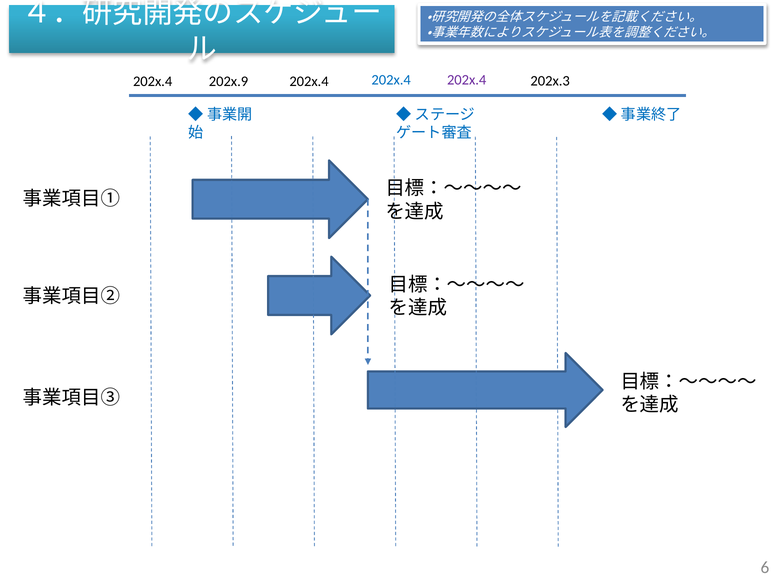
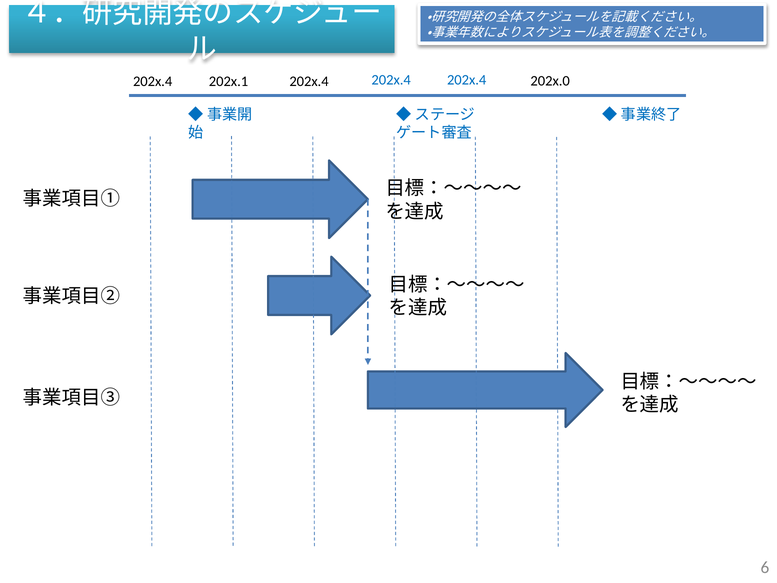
202x.3: 202x.3 -> 202x.0
202x.4 at (467, 80) colour: purple -> blue
202x.9: 202x.9 -> 202x.1
